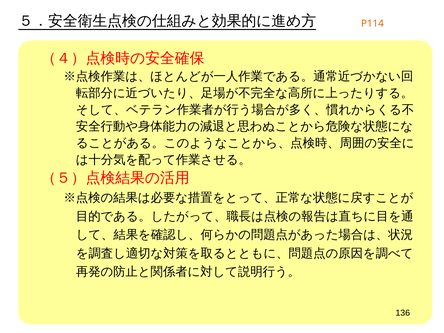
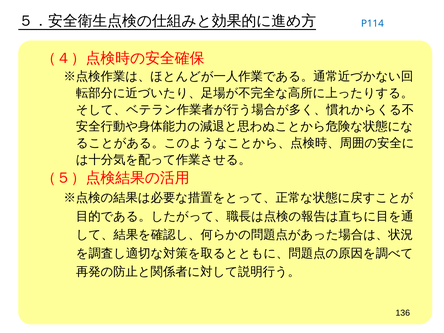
P114 colour: orange -> blue
